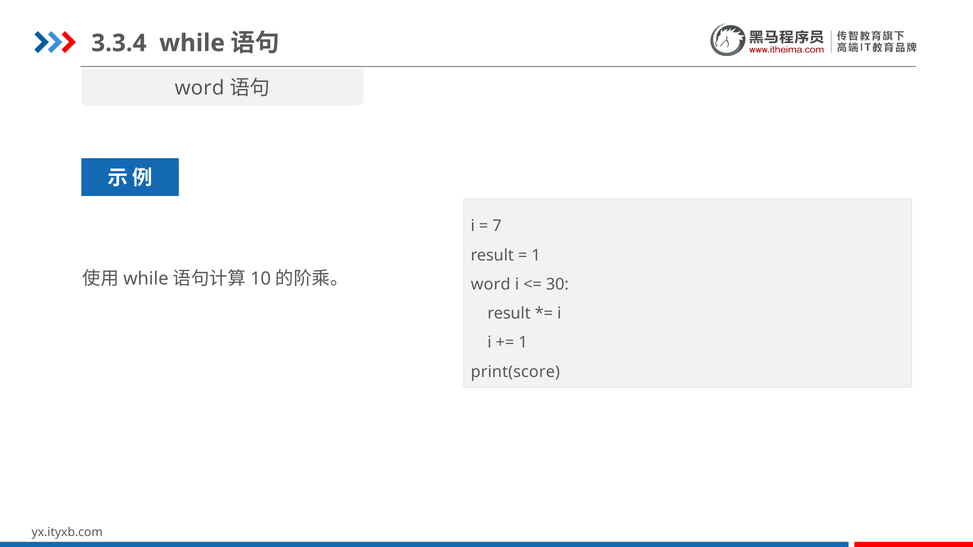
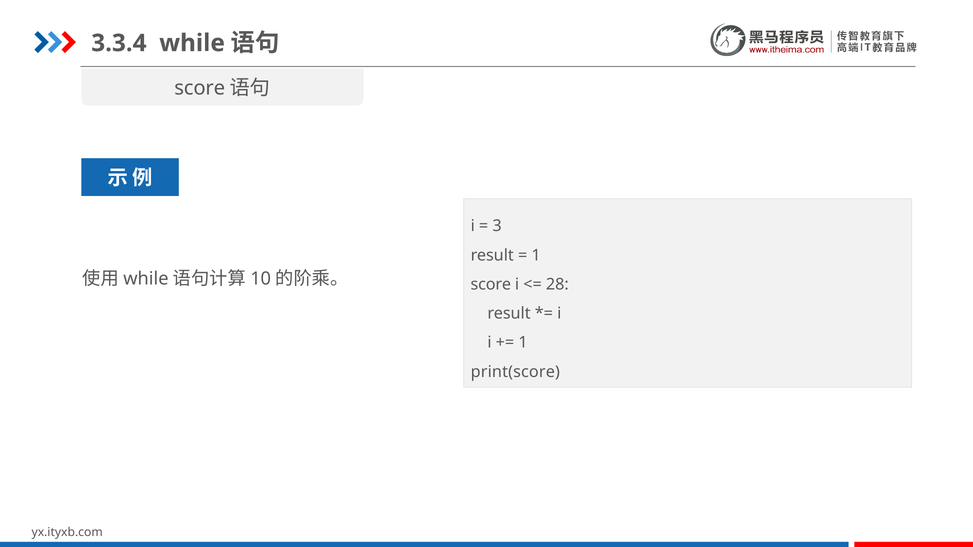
word at (200, 88): word -> score
7: 7 -> 3
word at (491, 285): word -> score
30: 30 -> 28
